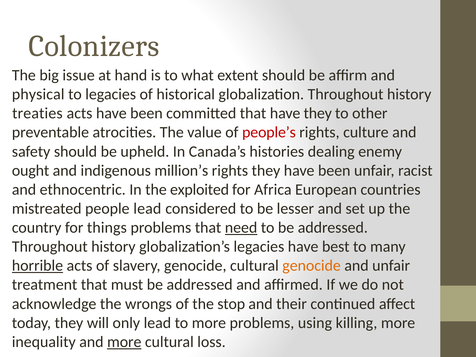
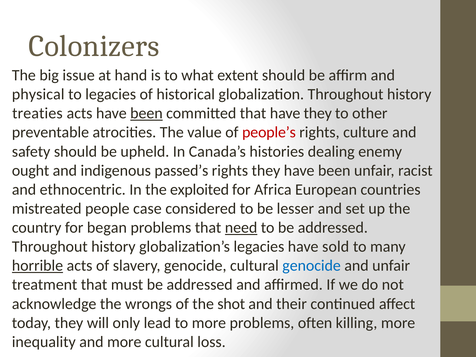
been at (146, 113) underline: none -> present
million’s: million’s -> passed’s
people lead: lead -> case
things: things -> began
best: best -> sold
genocide at (312, 266) colour: orange -> blue
stop: stop -> shot
using: using -> often
more at (124, 342) underline: present -> none
